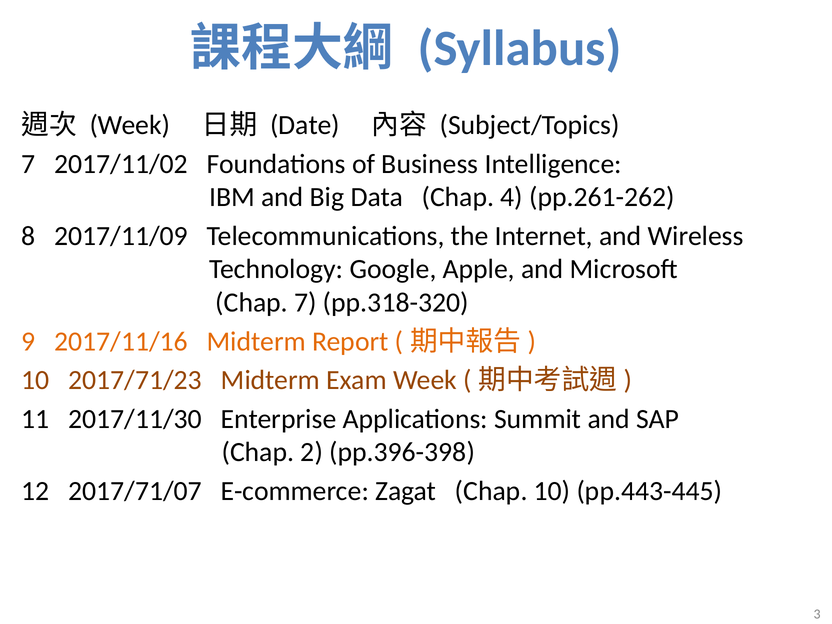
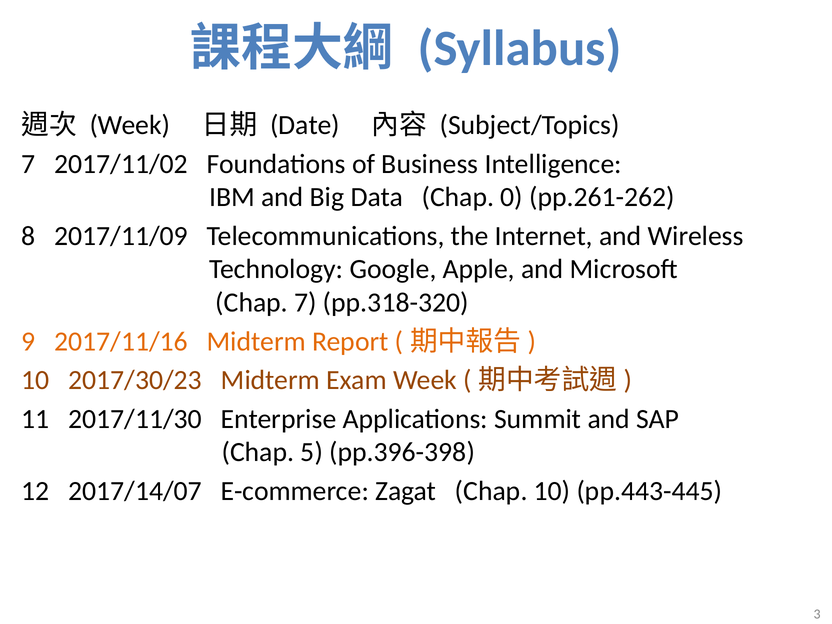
4: 4 -> 0
2017/71/23: 2017/71/23 -> 2017/30/23
2: 2 -> 5
2017/71/07: 2017/71/07 -> 2017/14/07
